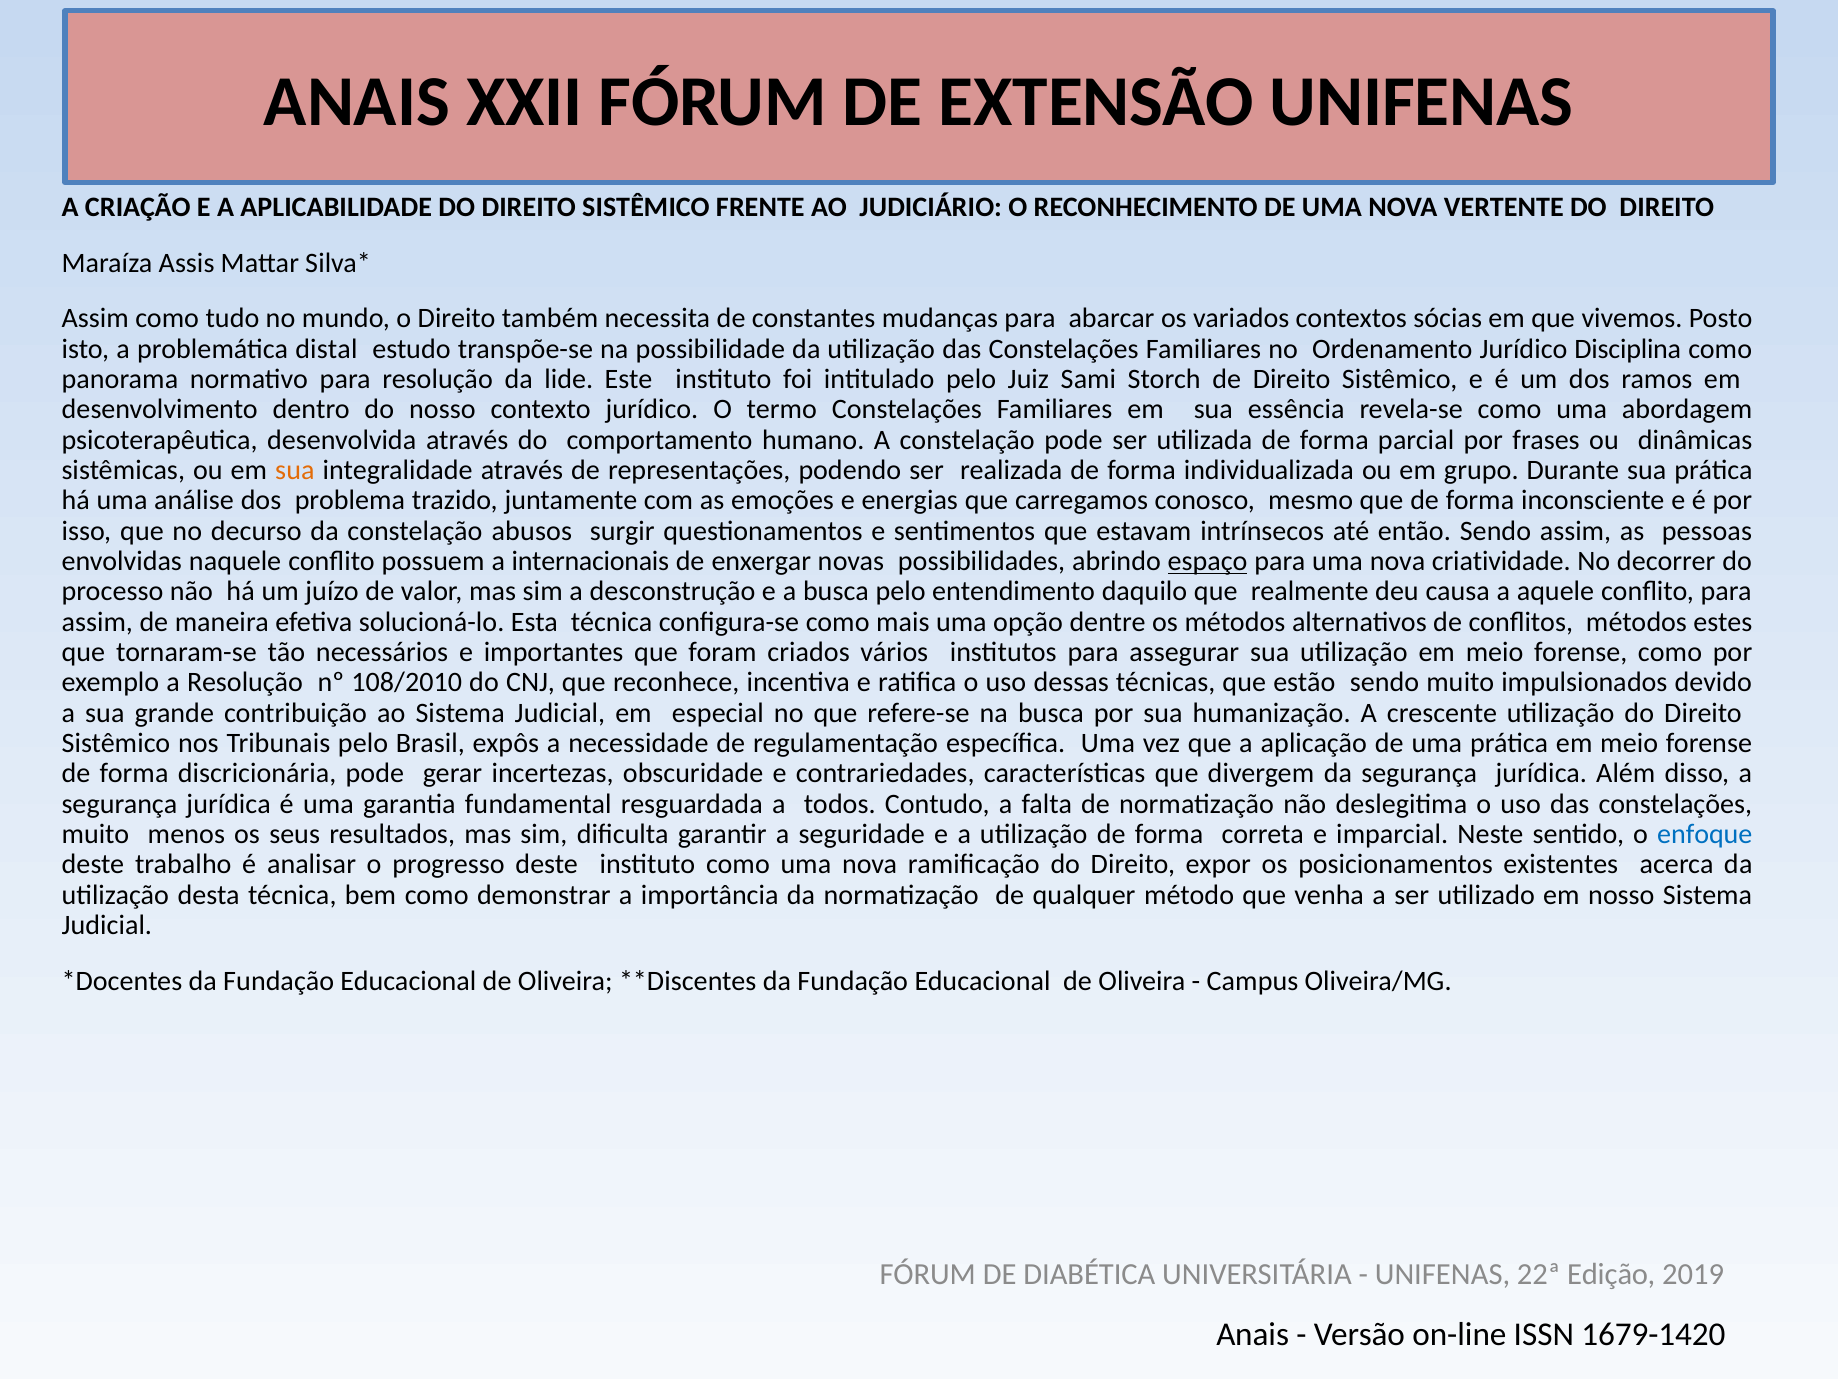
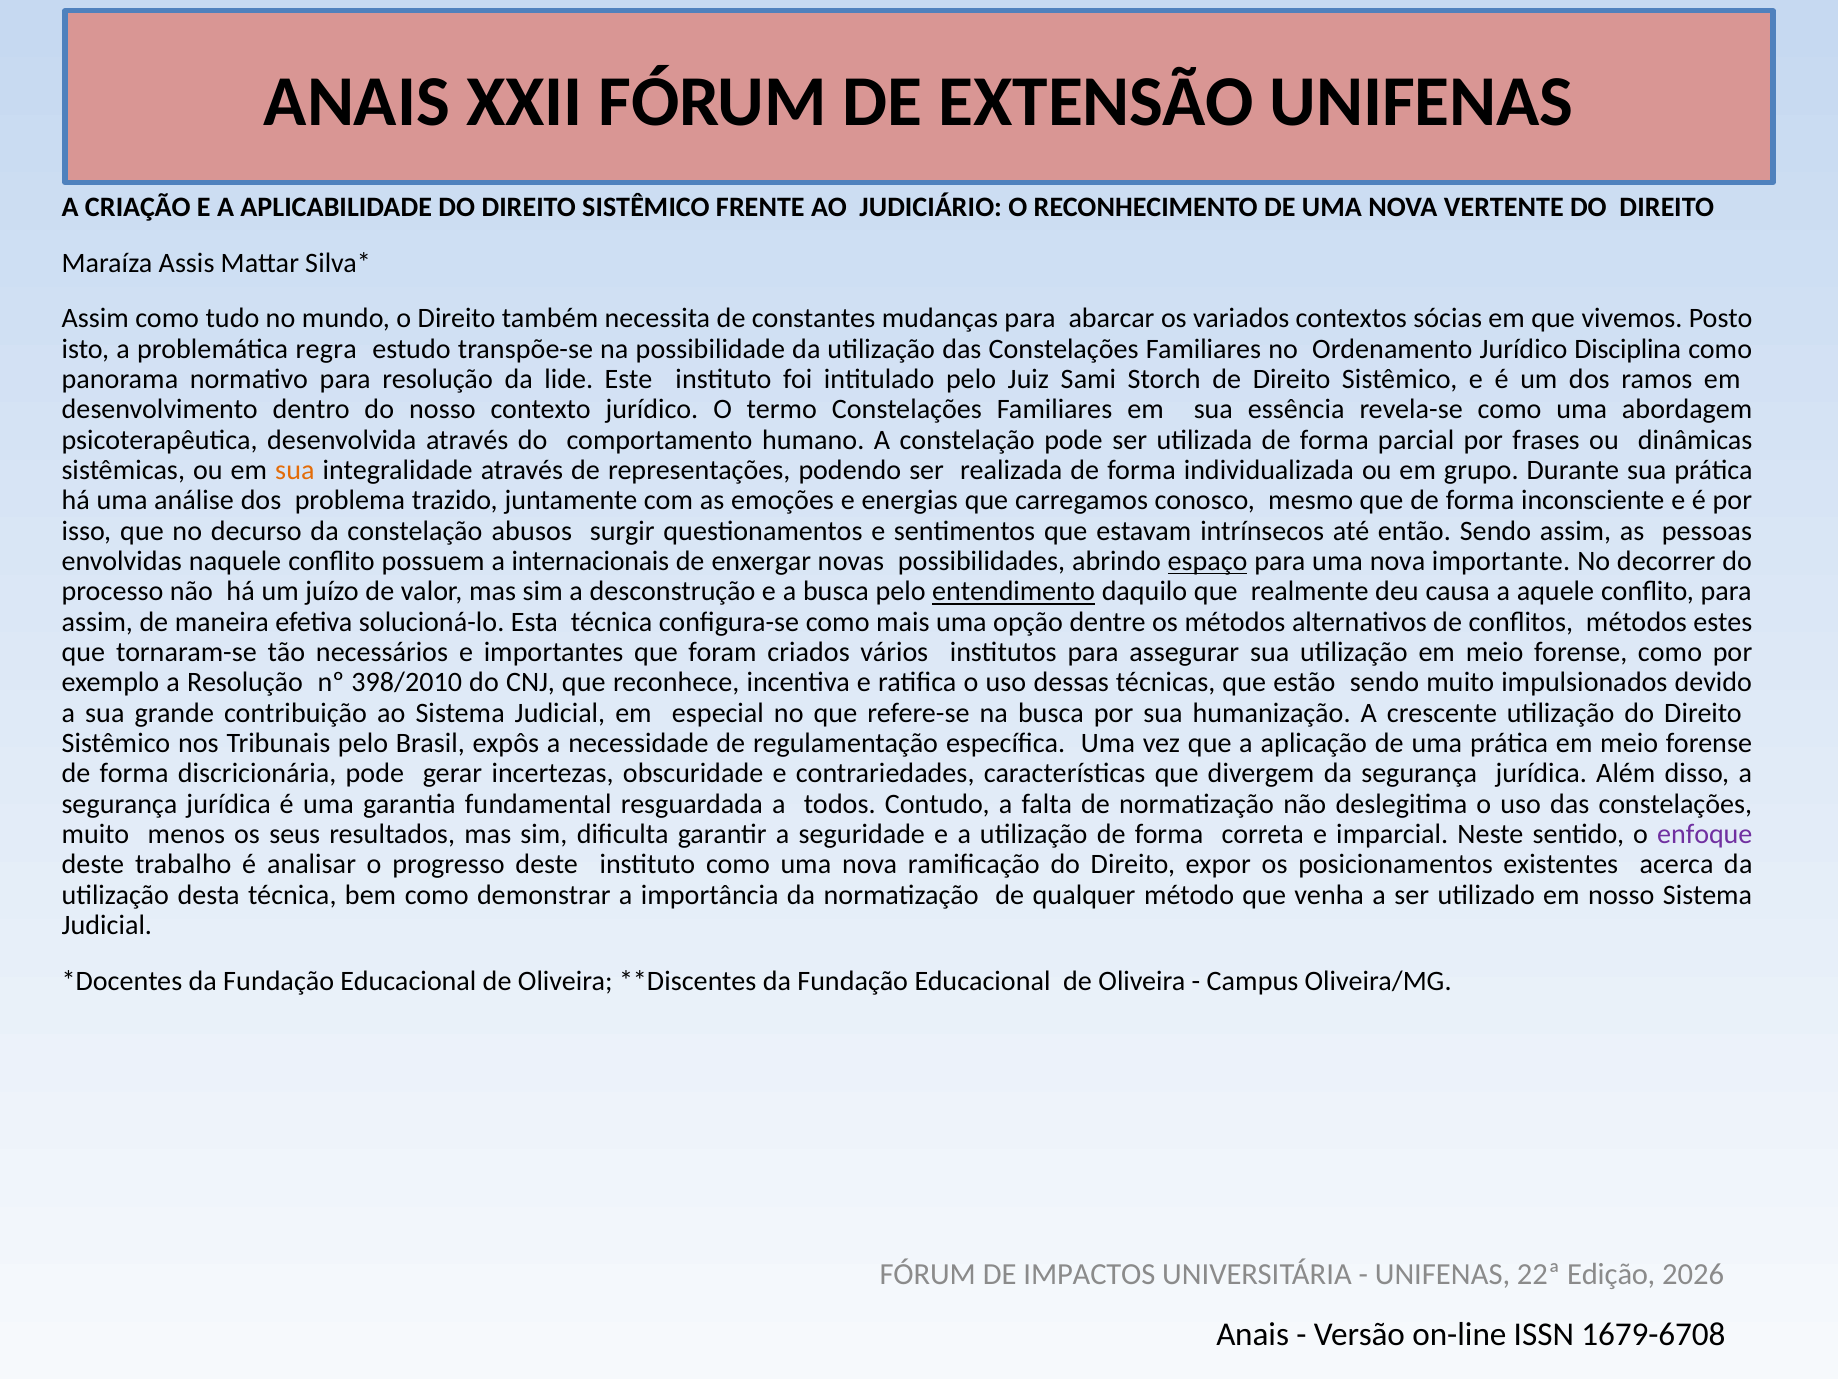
distal: distal -> regra
criatividade: criatividade -> importante
entendimento underline: none -> present
108/2010: 108/2010 -> 398/2010
enfoque colour: blue -> purple
DIABÉTICA: DIABÉTICA -> IMPACTOS
2019: 2019 -> 2026
1679-1420: 1679-1420 -> 1679-6708
